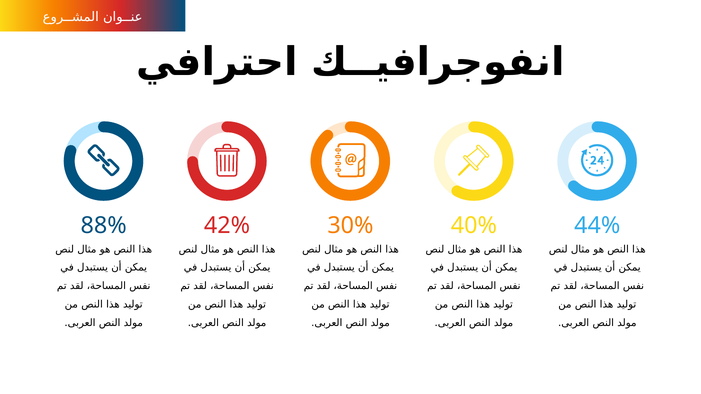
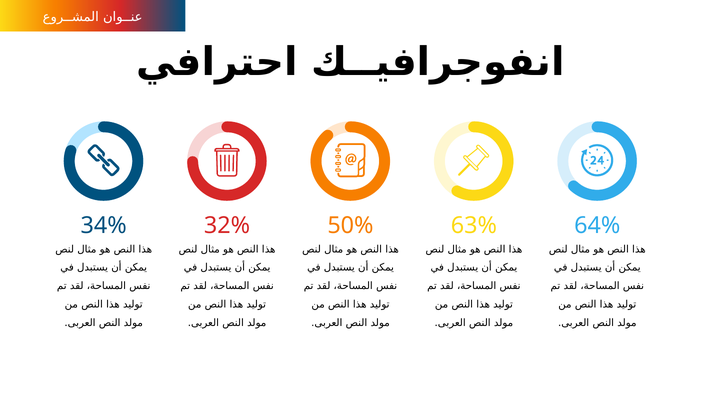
88%: 88% -> 34%
42%: 42% -> 32%
30%: 30% -> 50%
40%: 40% -> 63%
44%: 44% -> 64%
